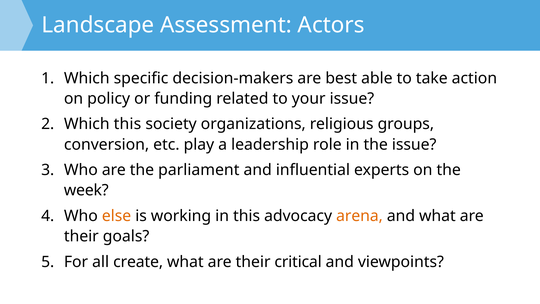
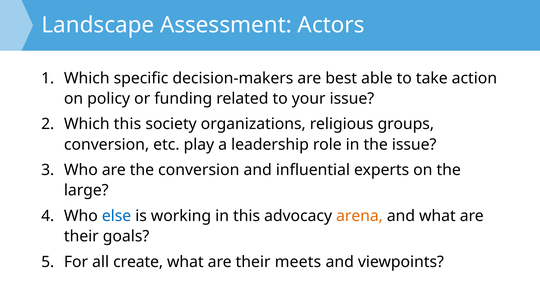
the parliament: parliament -> conversion
week: week -> large
else colour: orange -> blue
critical: critical -> meets
